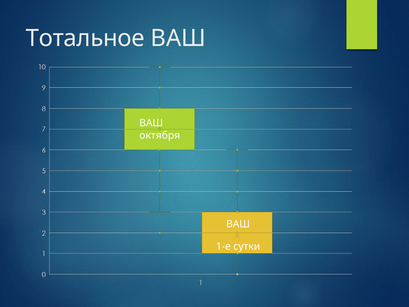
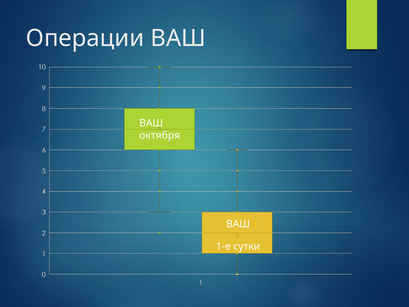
Тотальное: Тотальное -> Операции
